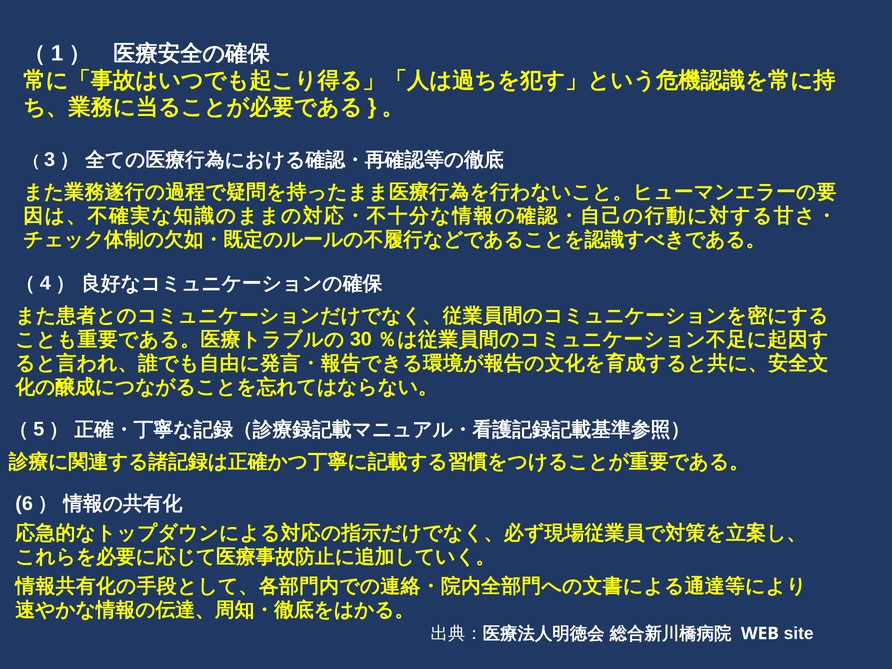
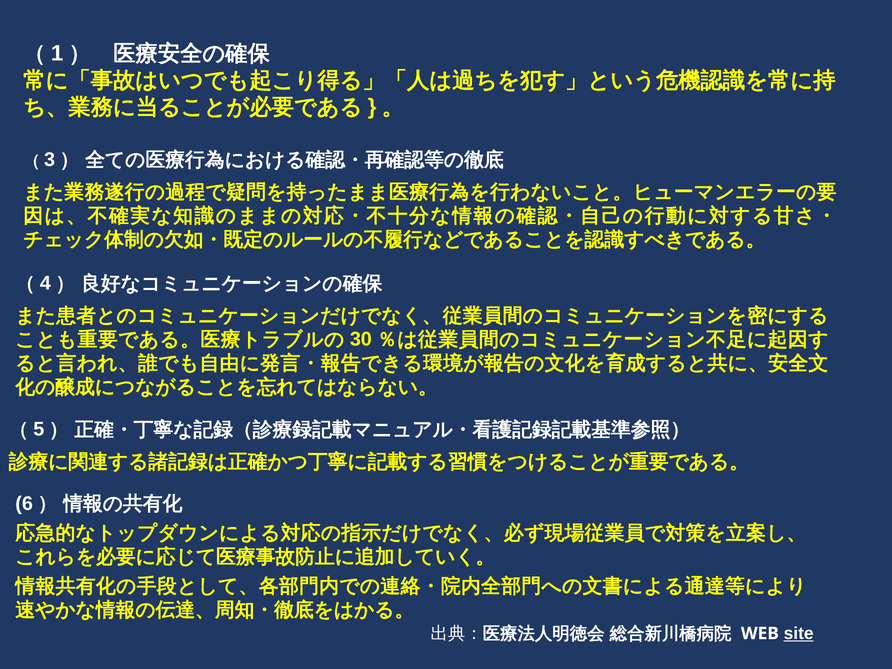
site underline: none -> present
